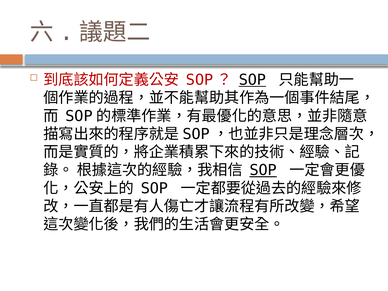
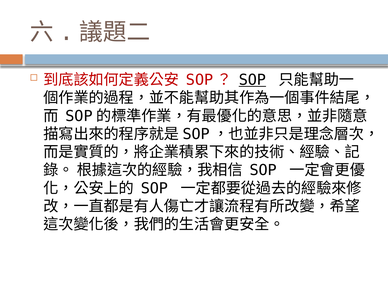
SOP at (263, 170) underline: present -> none
